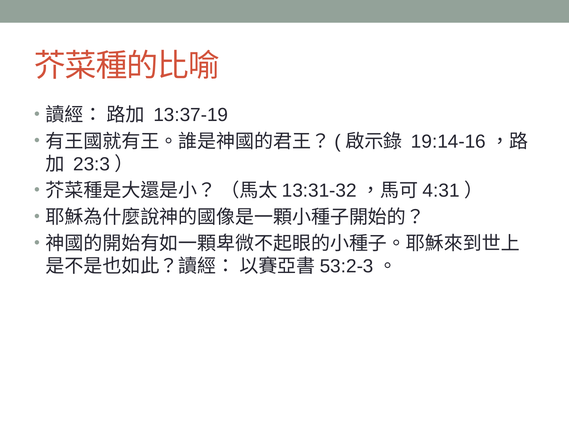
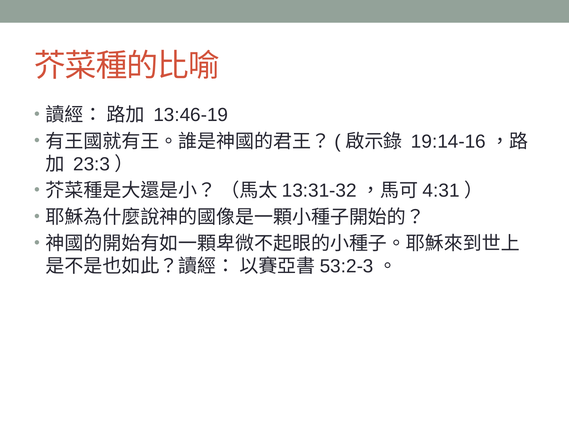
13:37-19: 13:37-19 -> 13:46-19
